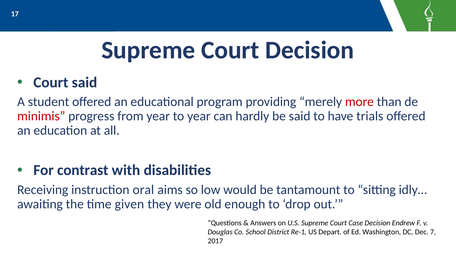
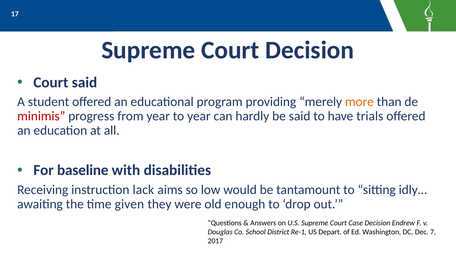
more colour: red -> orange
contrast: contrast -> baseline
oral: oral -> lack
